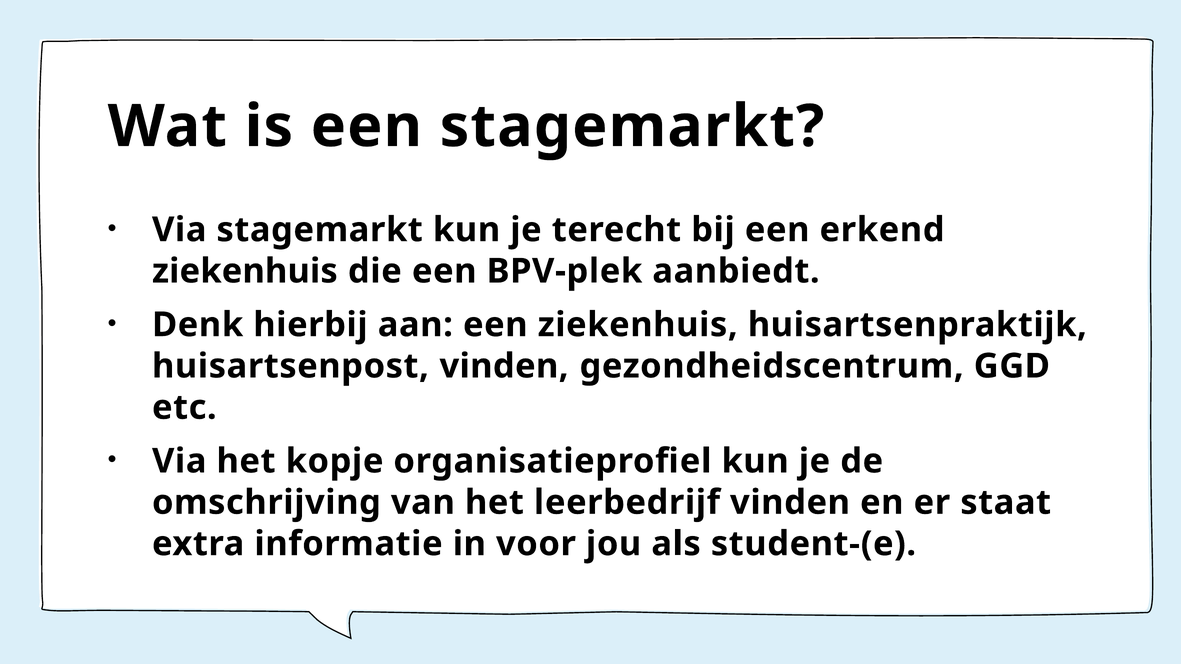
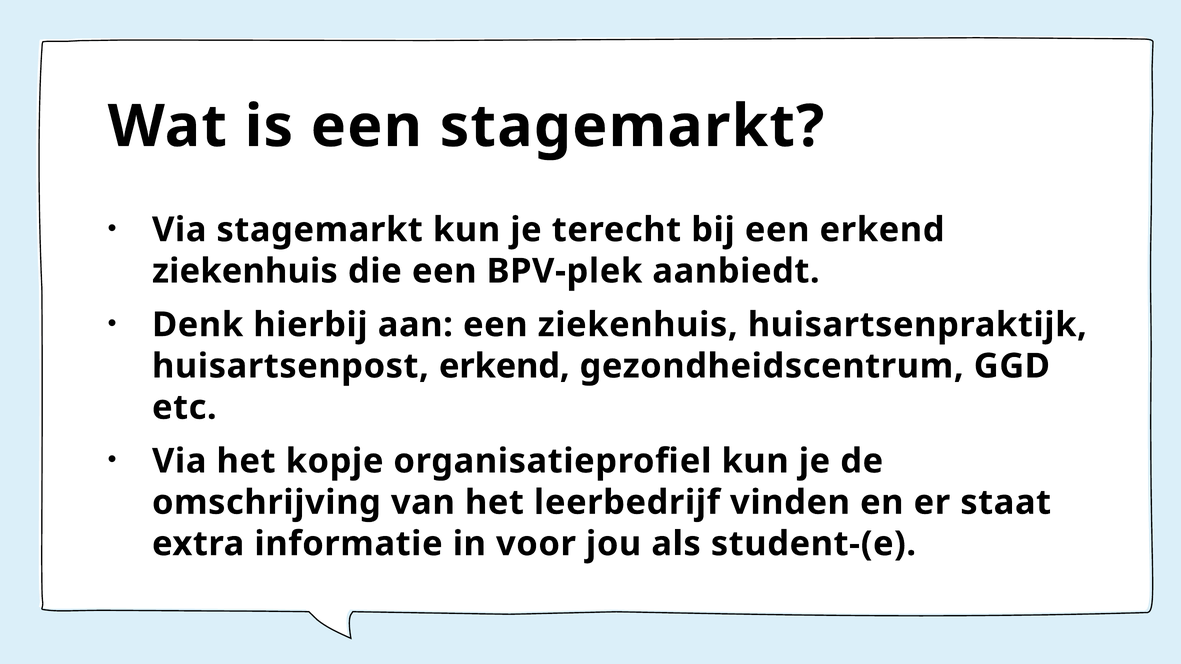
huisartsenpost vinden: vinden -> erkend
